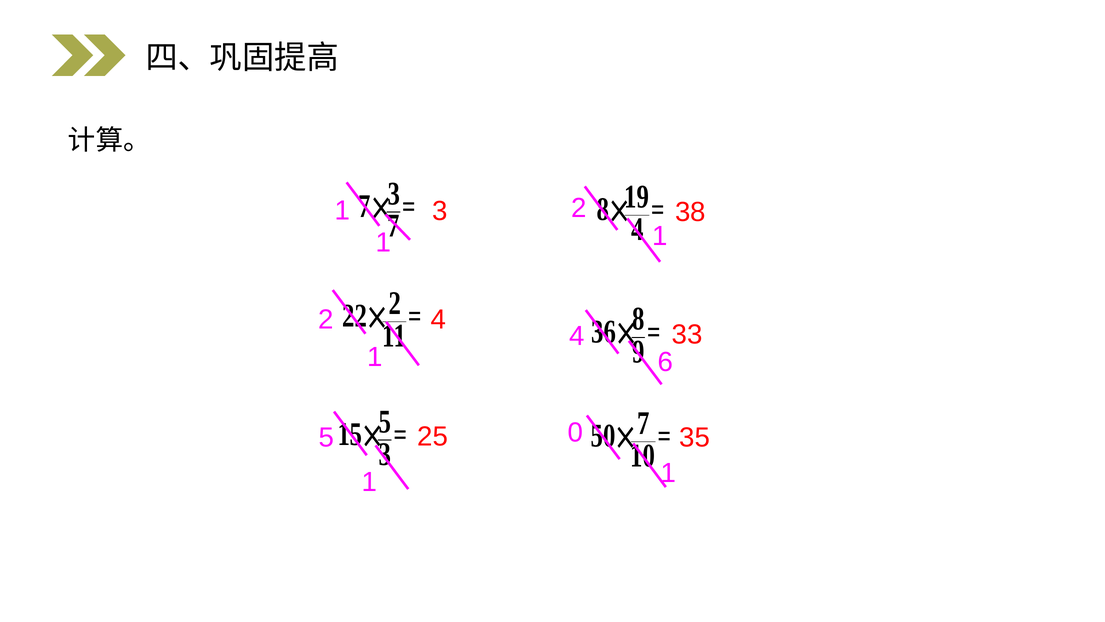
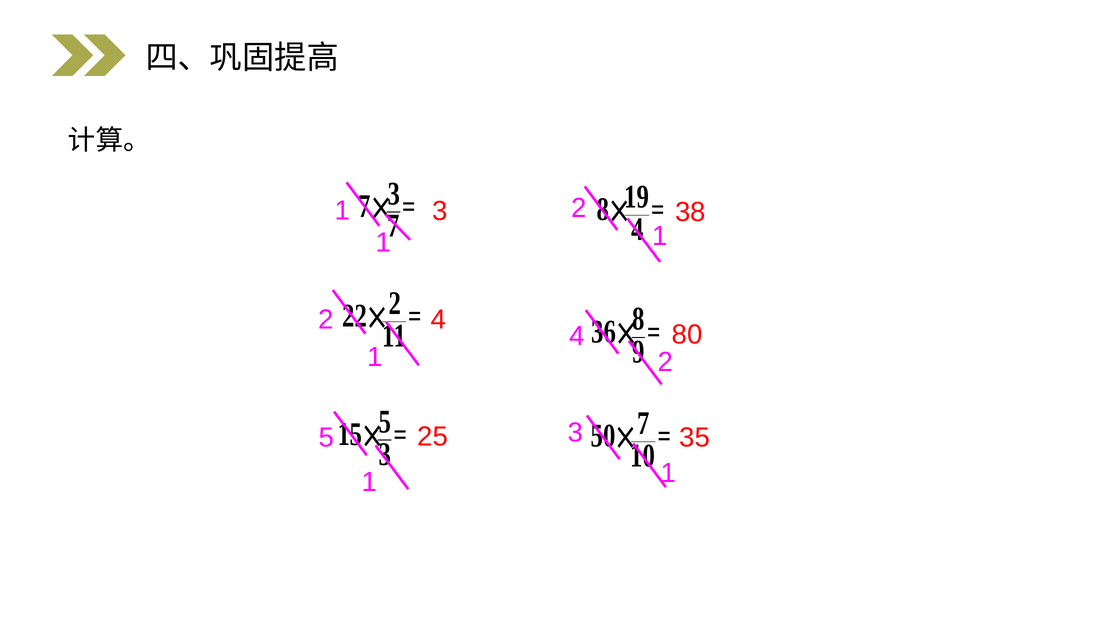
33: 33 -> 80
1 6: 6 -> 2
25 0: 0 -> 3
